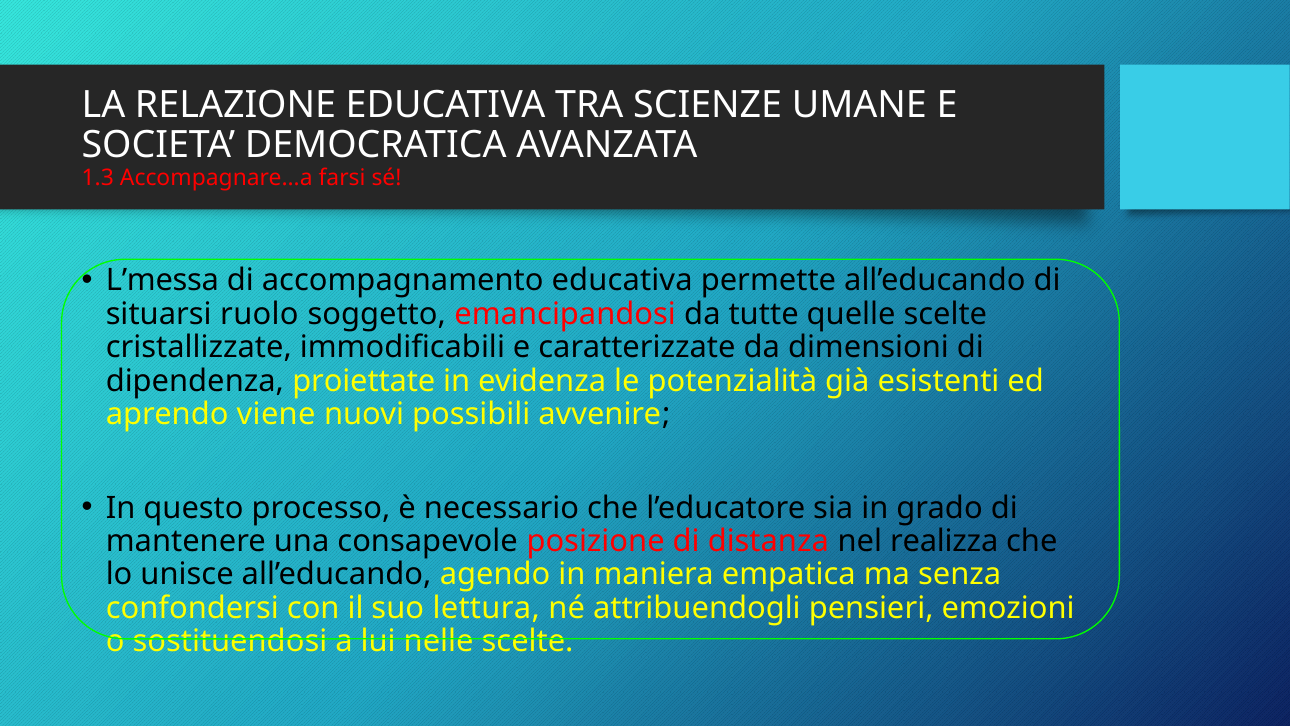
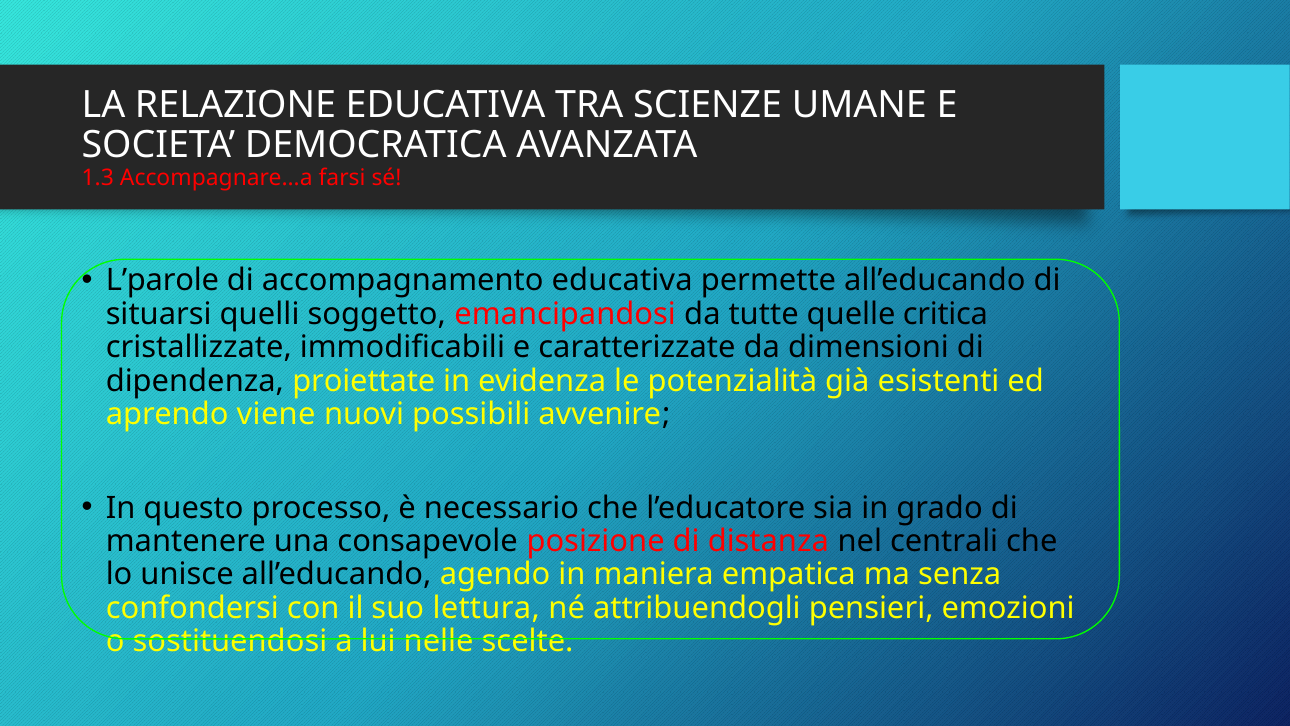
L’messa: L’messa -> L’parole
ruolo: ruolo -> quelli
quelle scelte: scelte -> critica
realizza: realizza -> centrali
